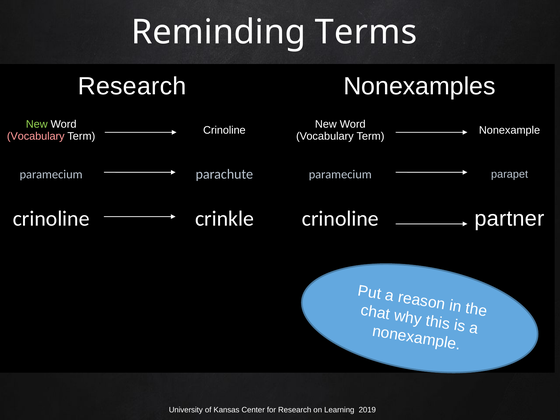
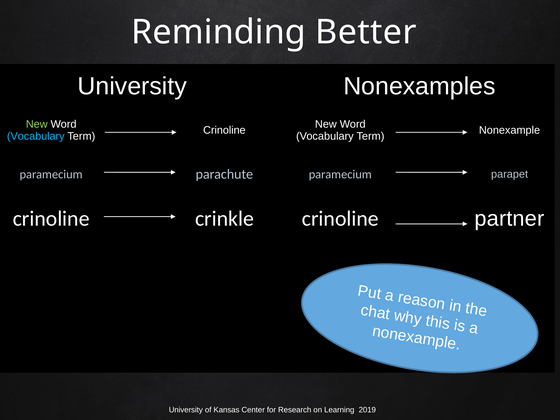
Terms: Terms -> Better
Research at (132, 86): Research -> University
Vocabulary at (36, 136) colour: pink -> light blue
